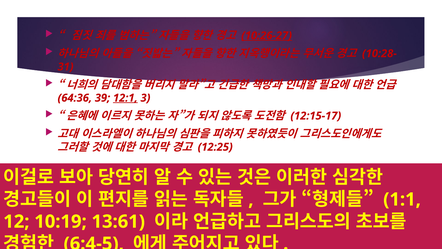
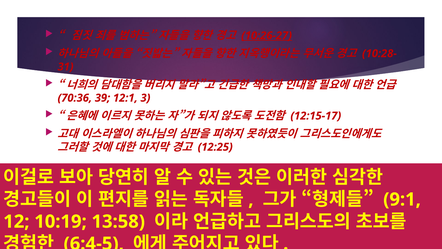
64:36: 64:36 -> 70:36
12:1 underline: present -> none
1:1: 1:1 -> 9:1
13:61: 13:61 -> 13:58
